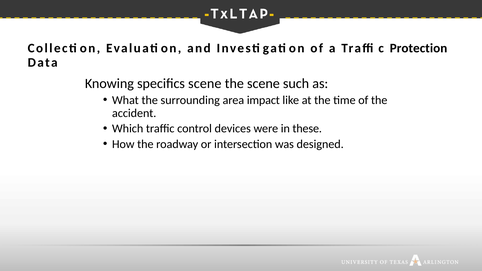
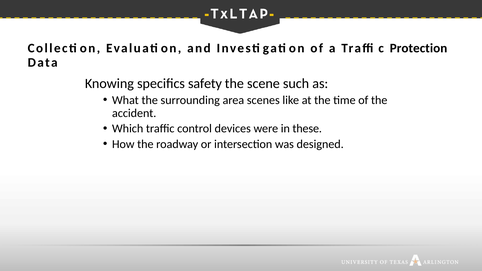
specifics scene: scene -> safety
impact: impact -> scenes
